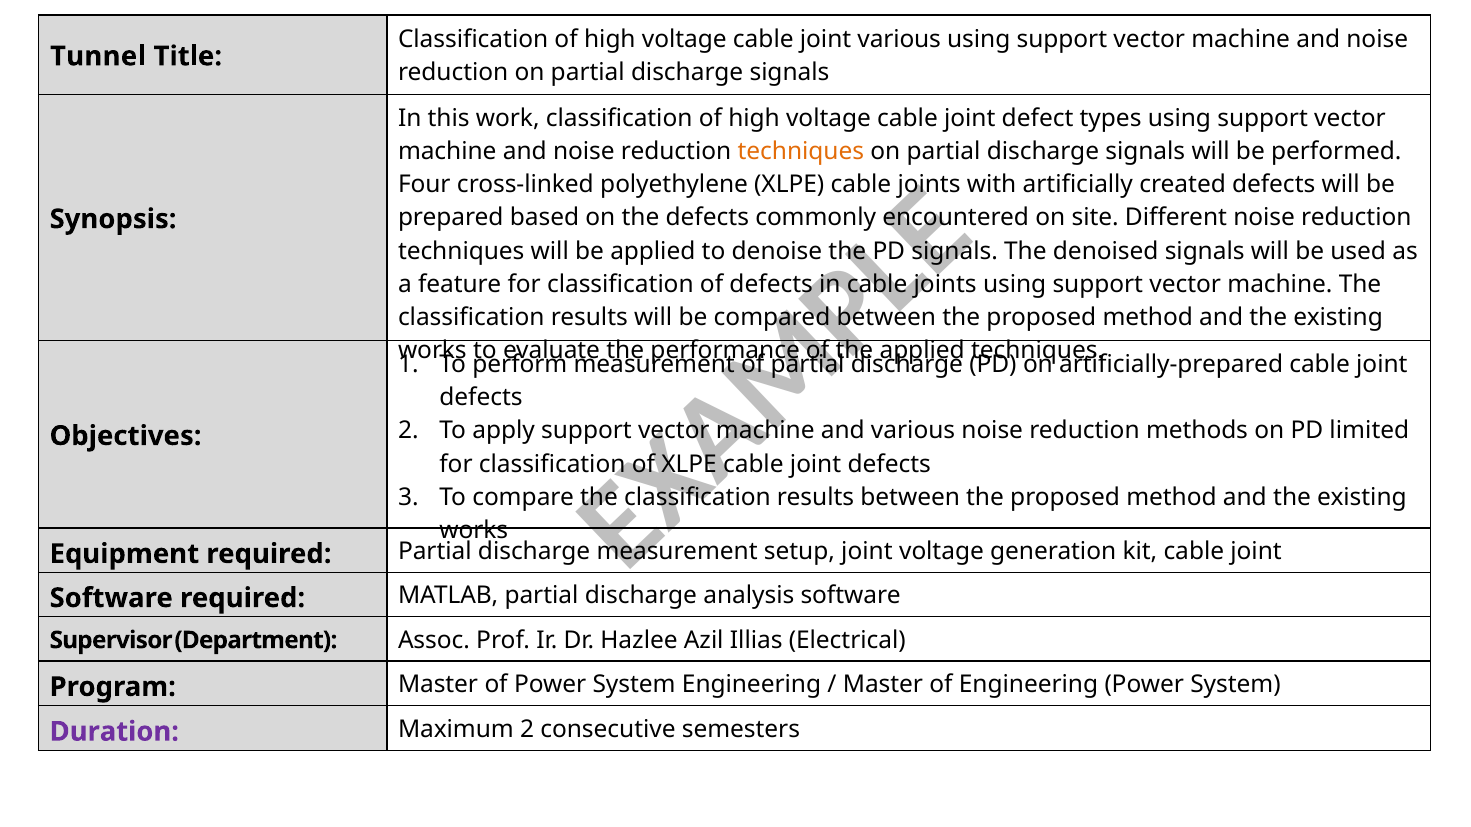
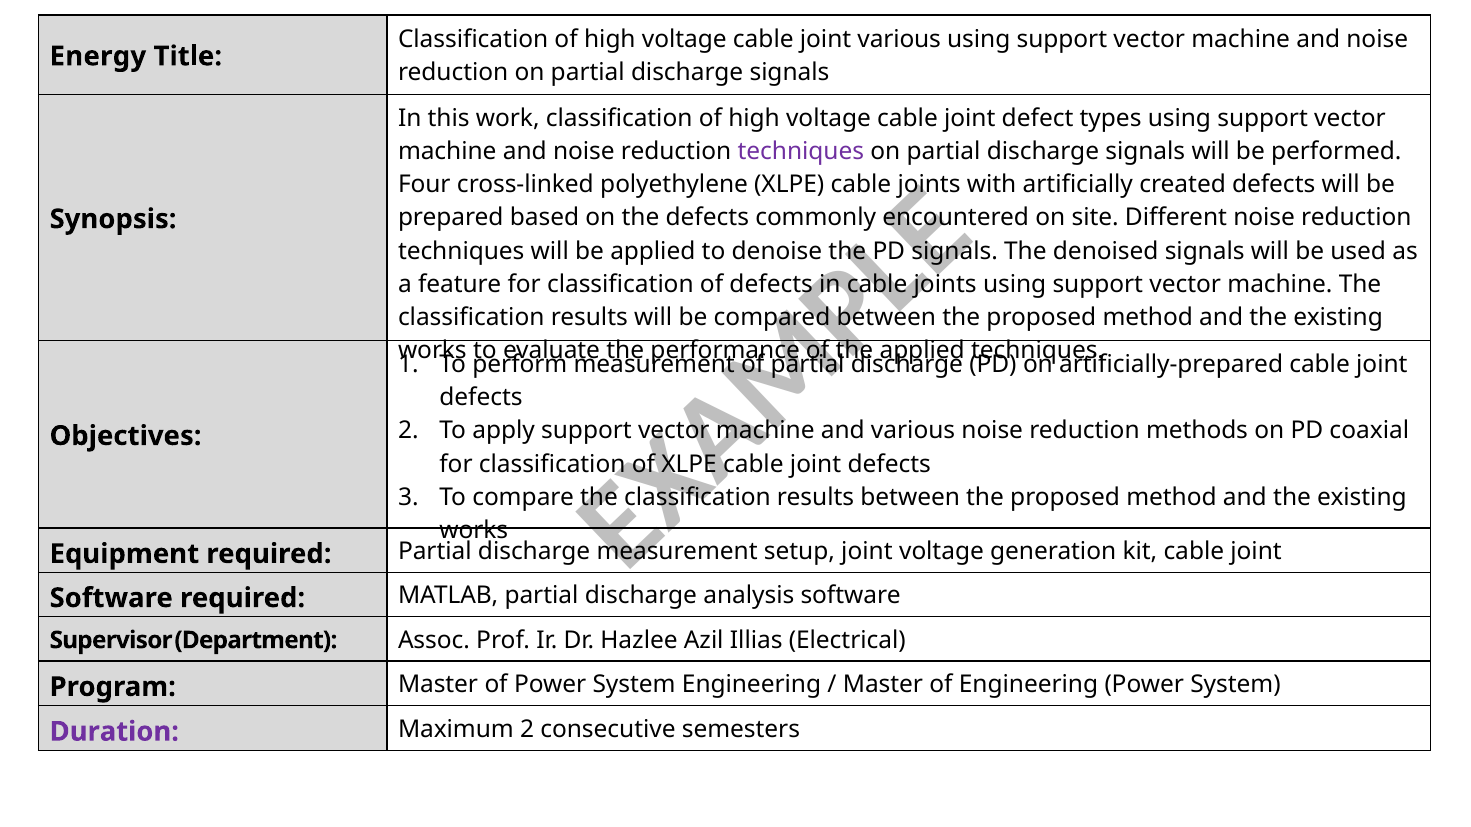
Tunnel: Tunnel -> Energy
techniques at (801, 151) colour: orange -> purple
limited: limited -> coaxial
